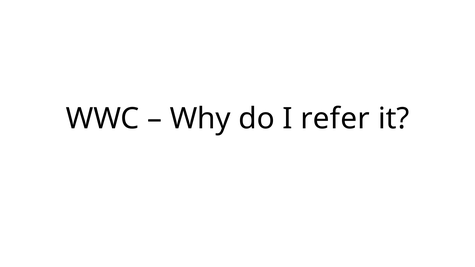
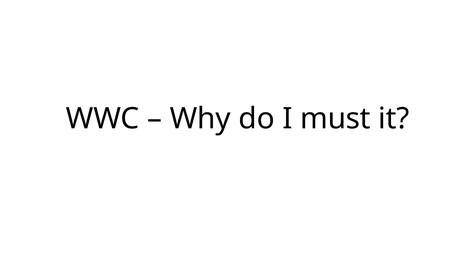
refer: refer -> must
